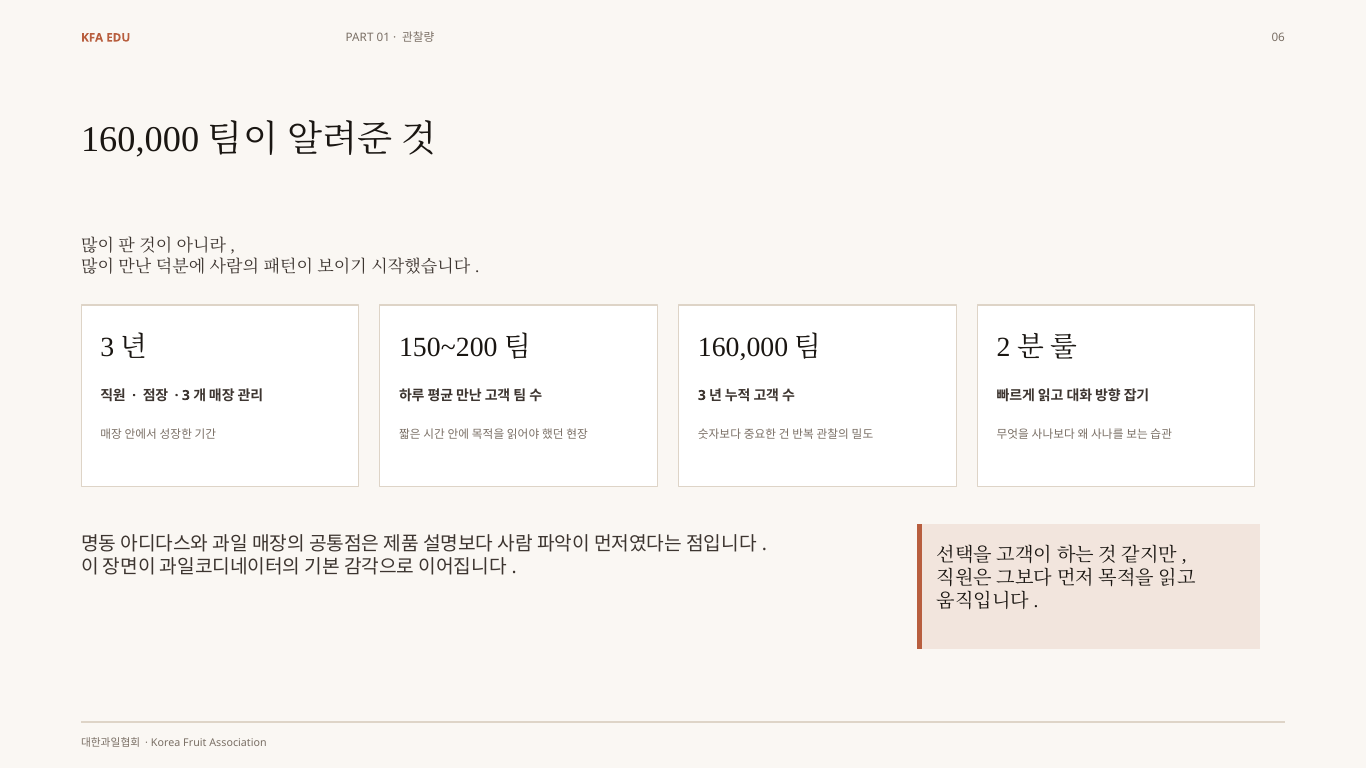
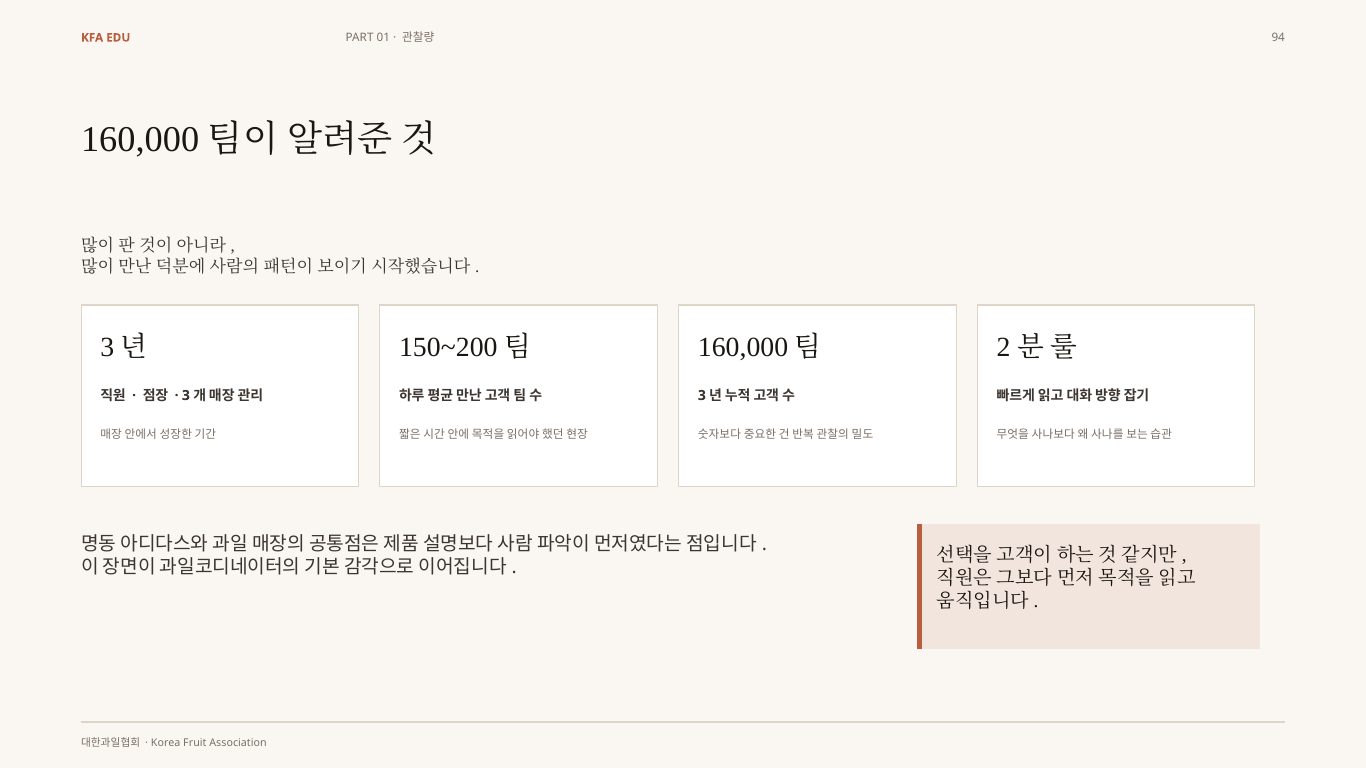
06: 06 -> 94
